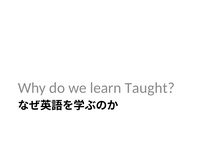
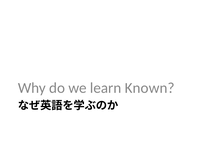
Taught: Taught -> Known
